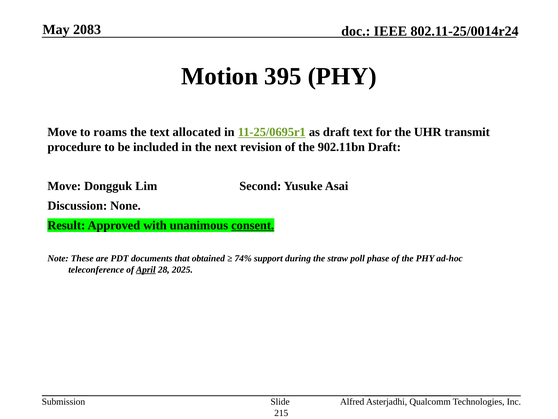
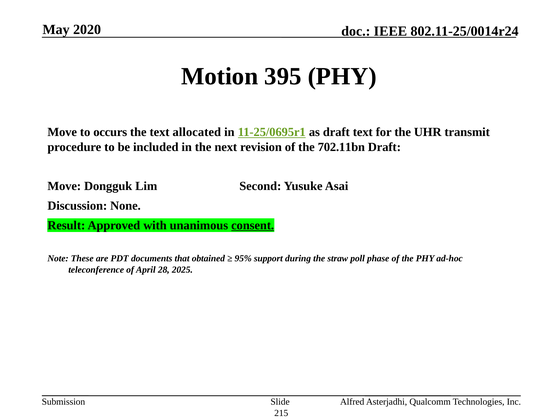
2083: 2083 -> 2020
roams: roams -> occurs
902.11bn: 902.11bn -> 702.11bn
74%: 74% -> 95%
April underline: present -> none
